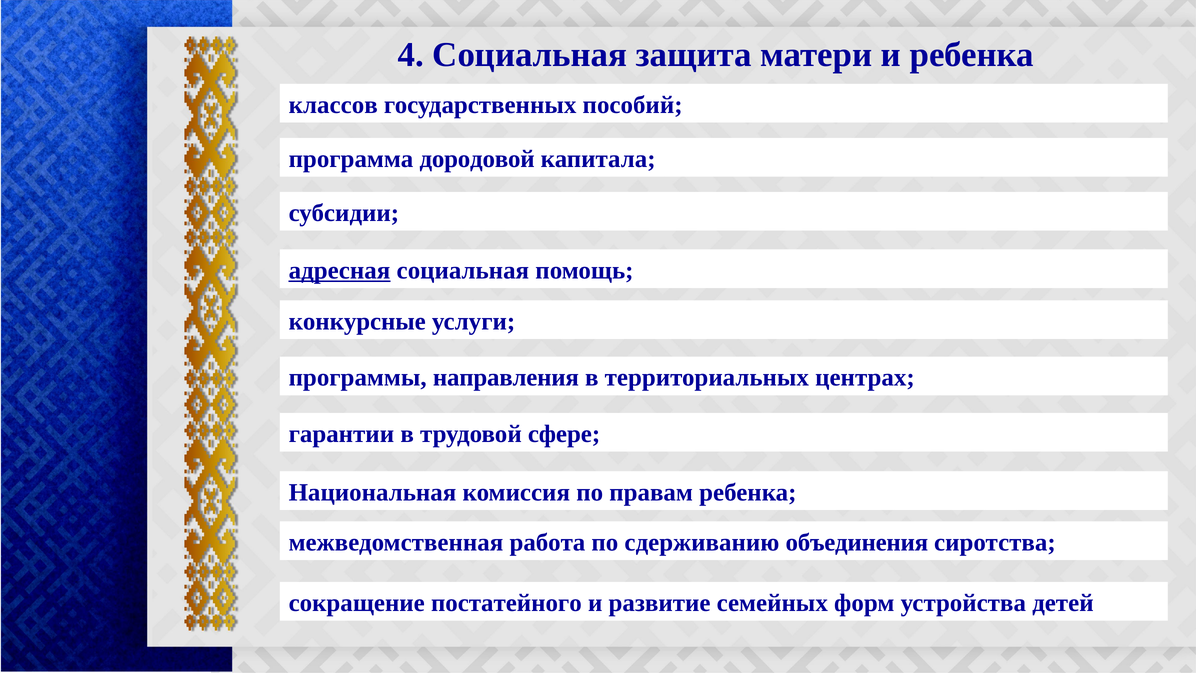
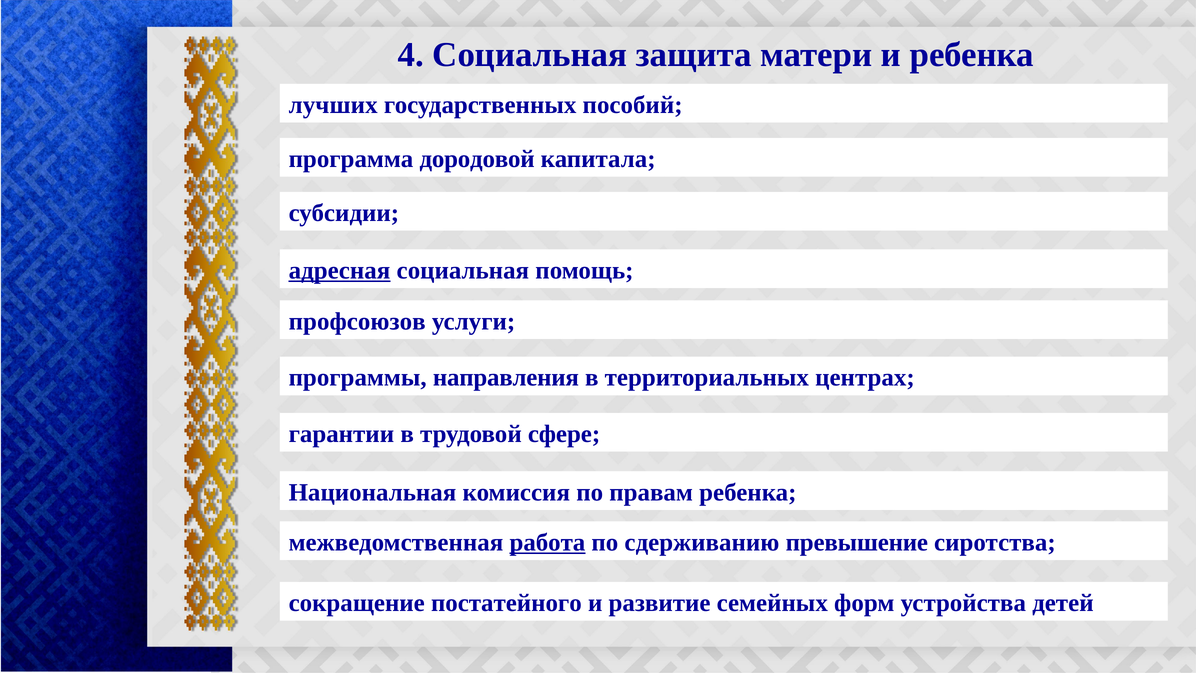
классов: классов -> лучших
конкурсные: конкурсные -> профсоюзов
работа underline: none -> present
объединения: объединения -> превышение
